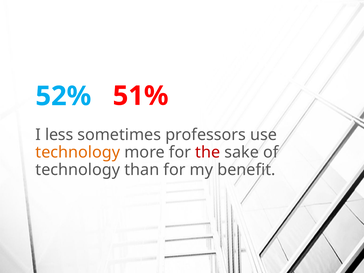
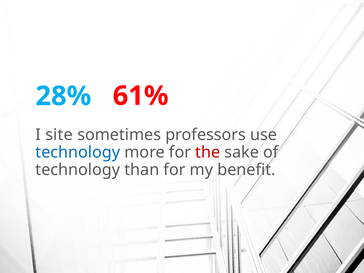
51%: 51% -> 61%
52%: 52% -> 28%
less: less -> site
technology at (78, 152) colour: orange -> blue
